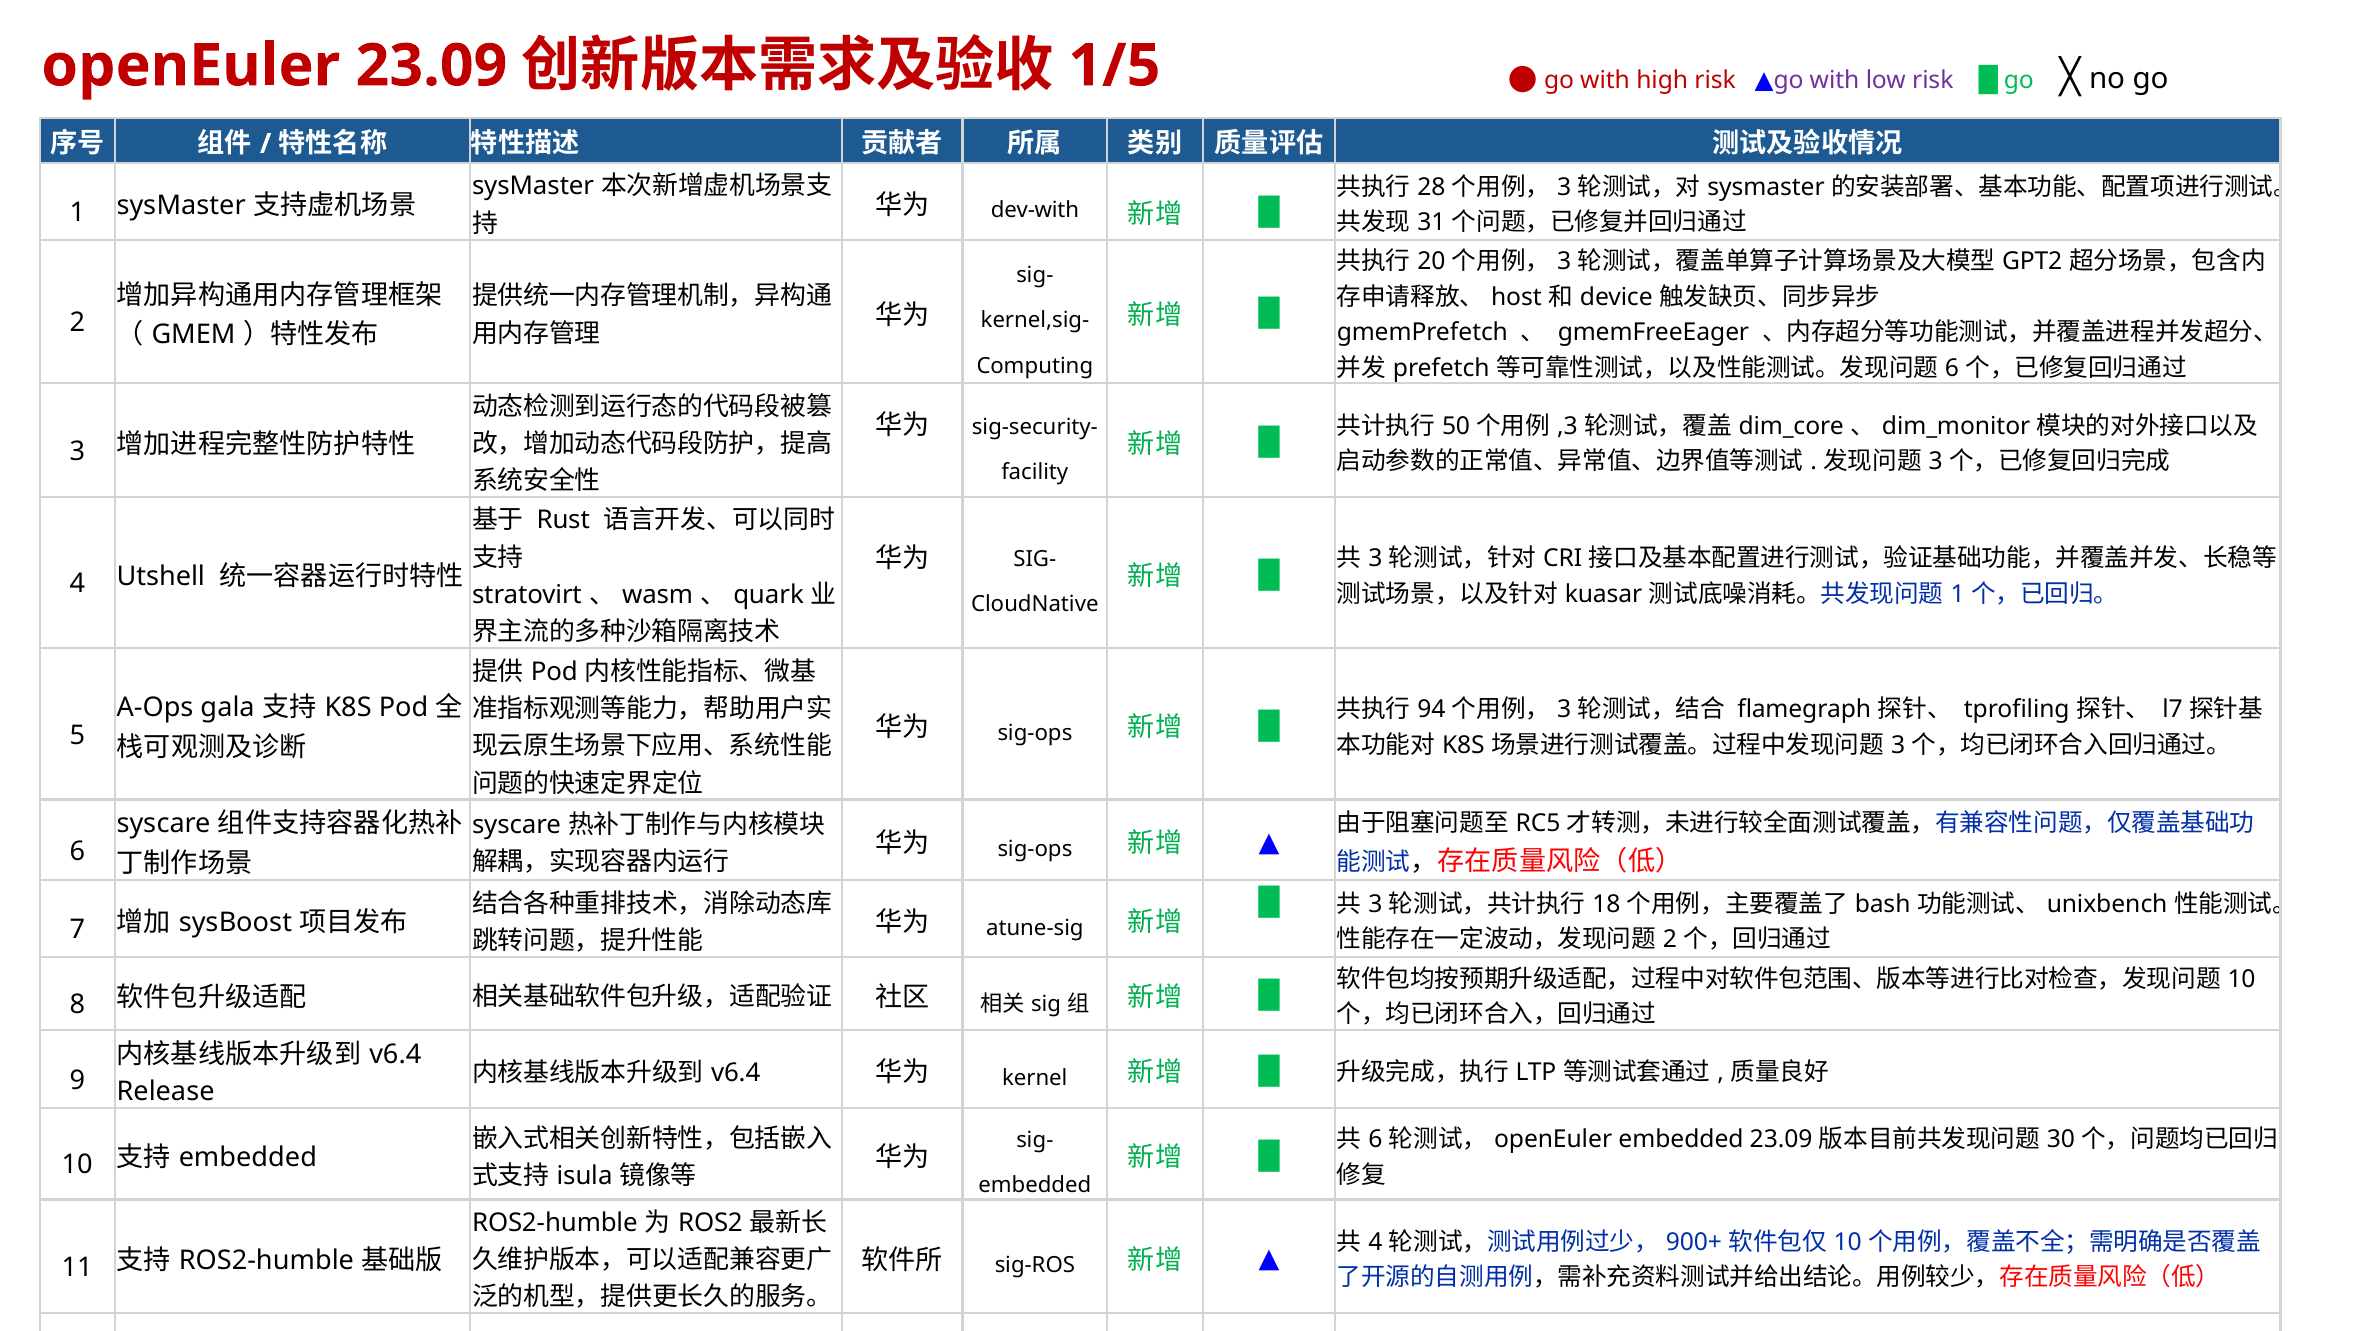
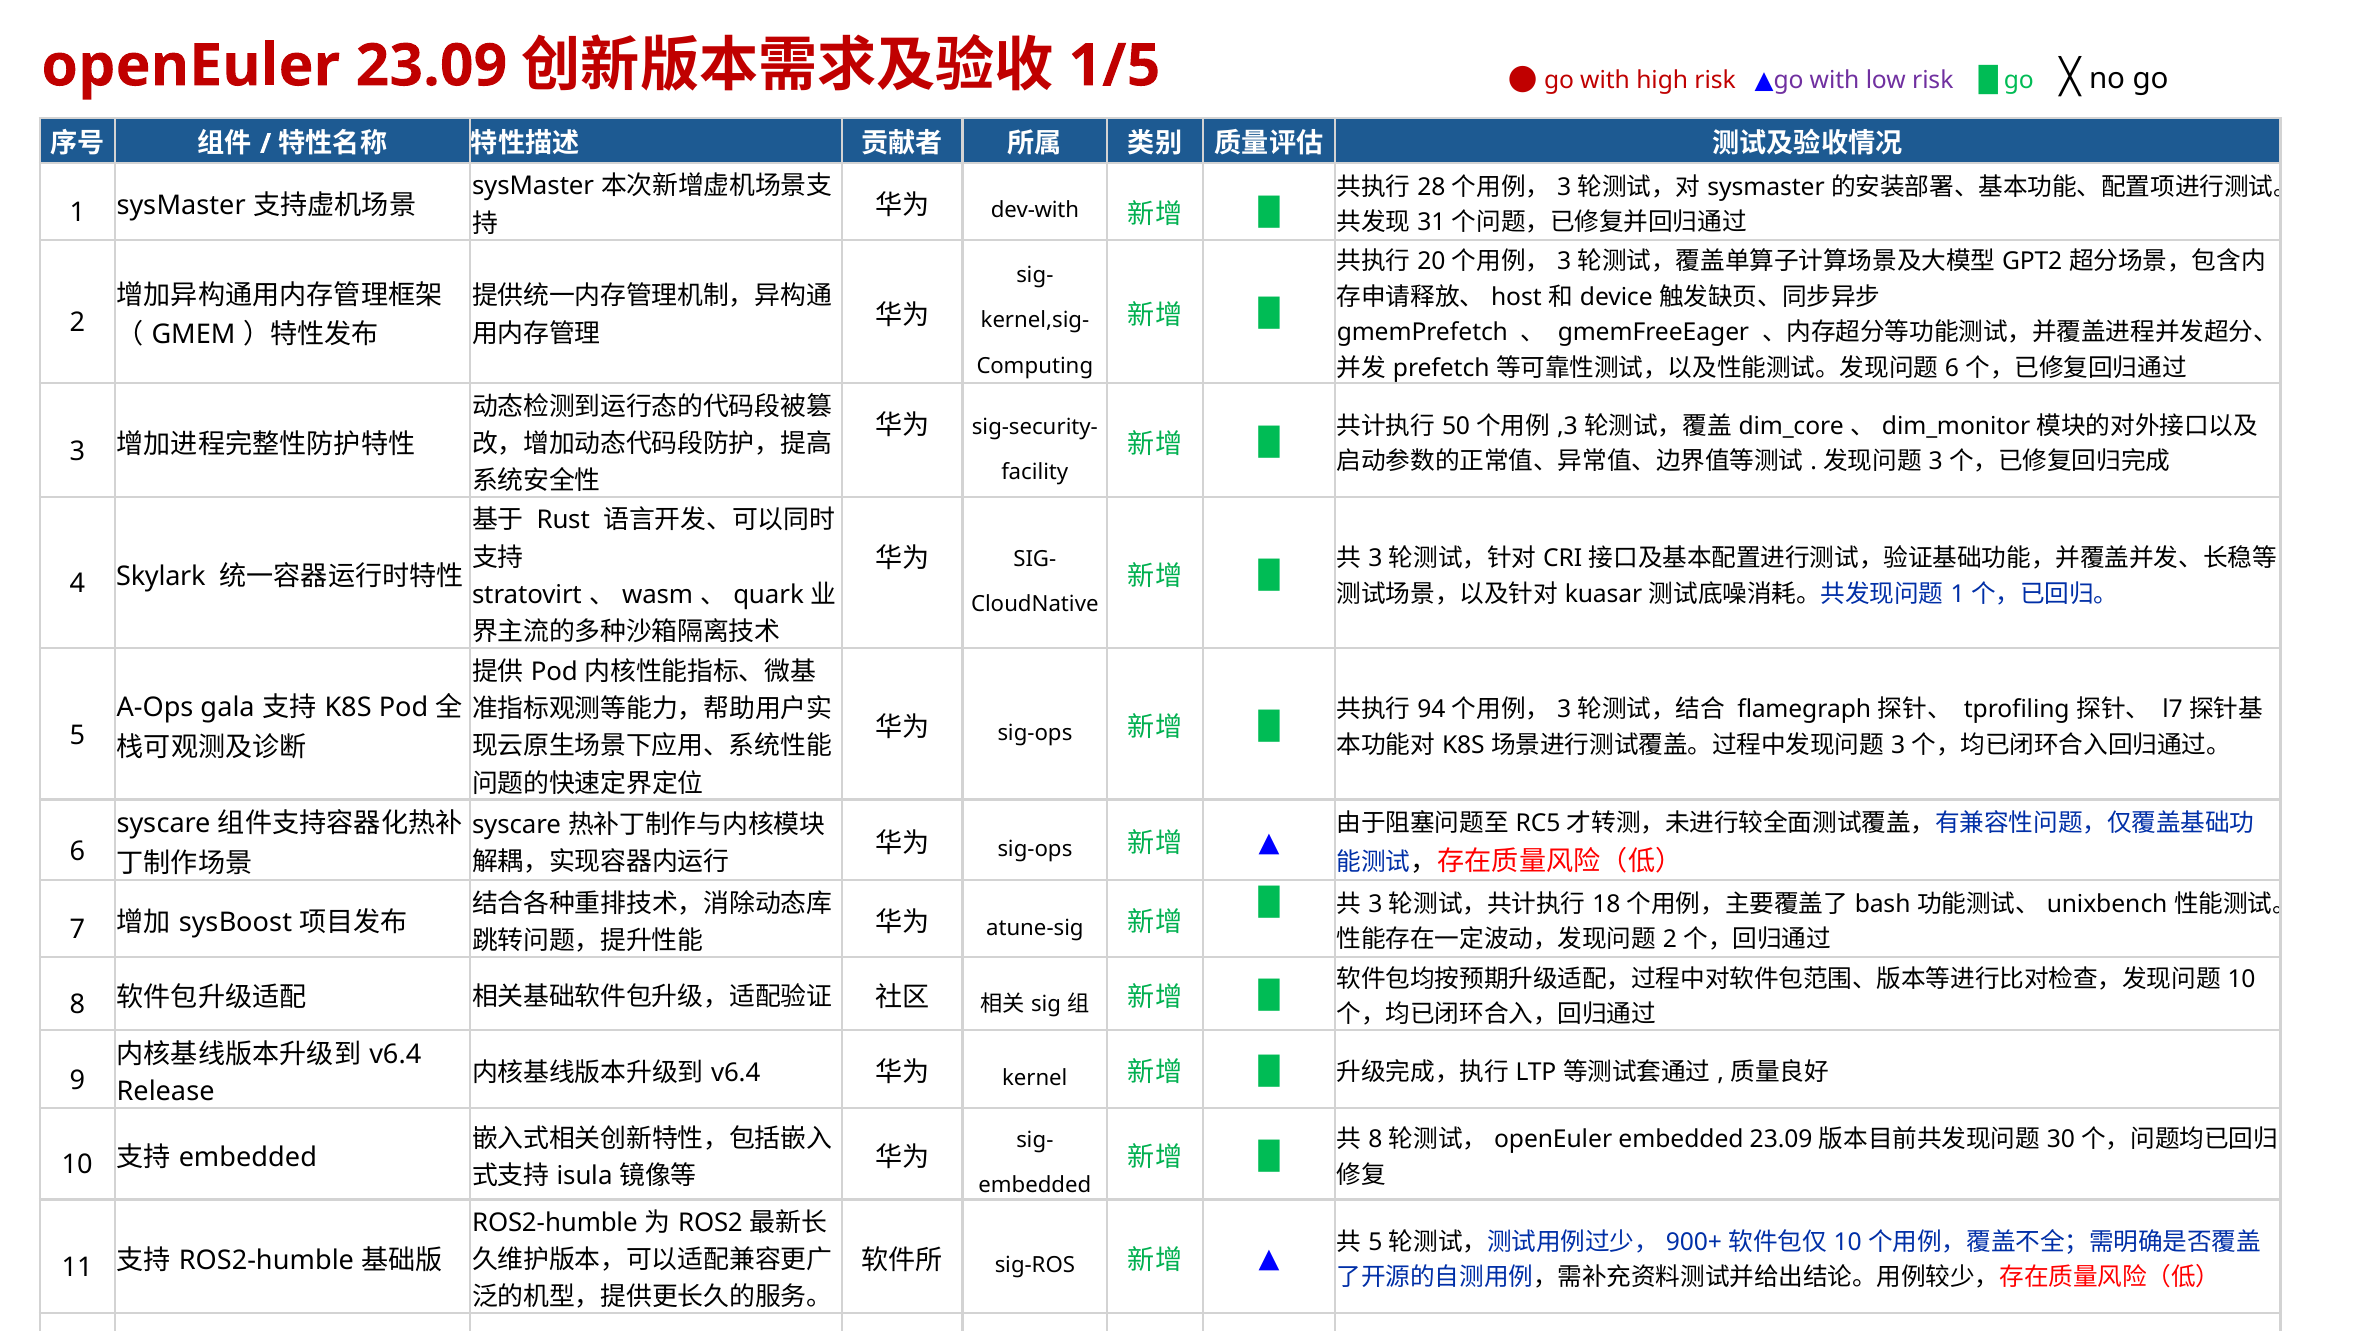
Utshell: Utshell -> Skylark
6 at (1375, 1139): 6 -> 8
4 at (1375, 1242): 4 -> 5
